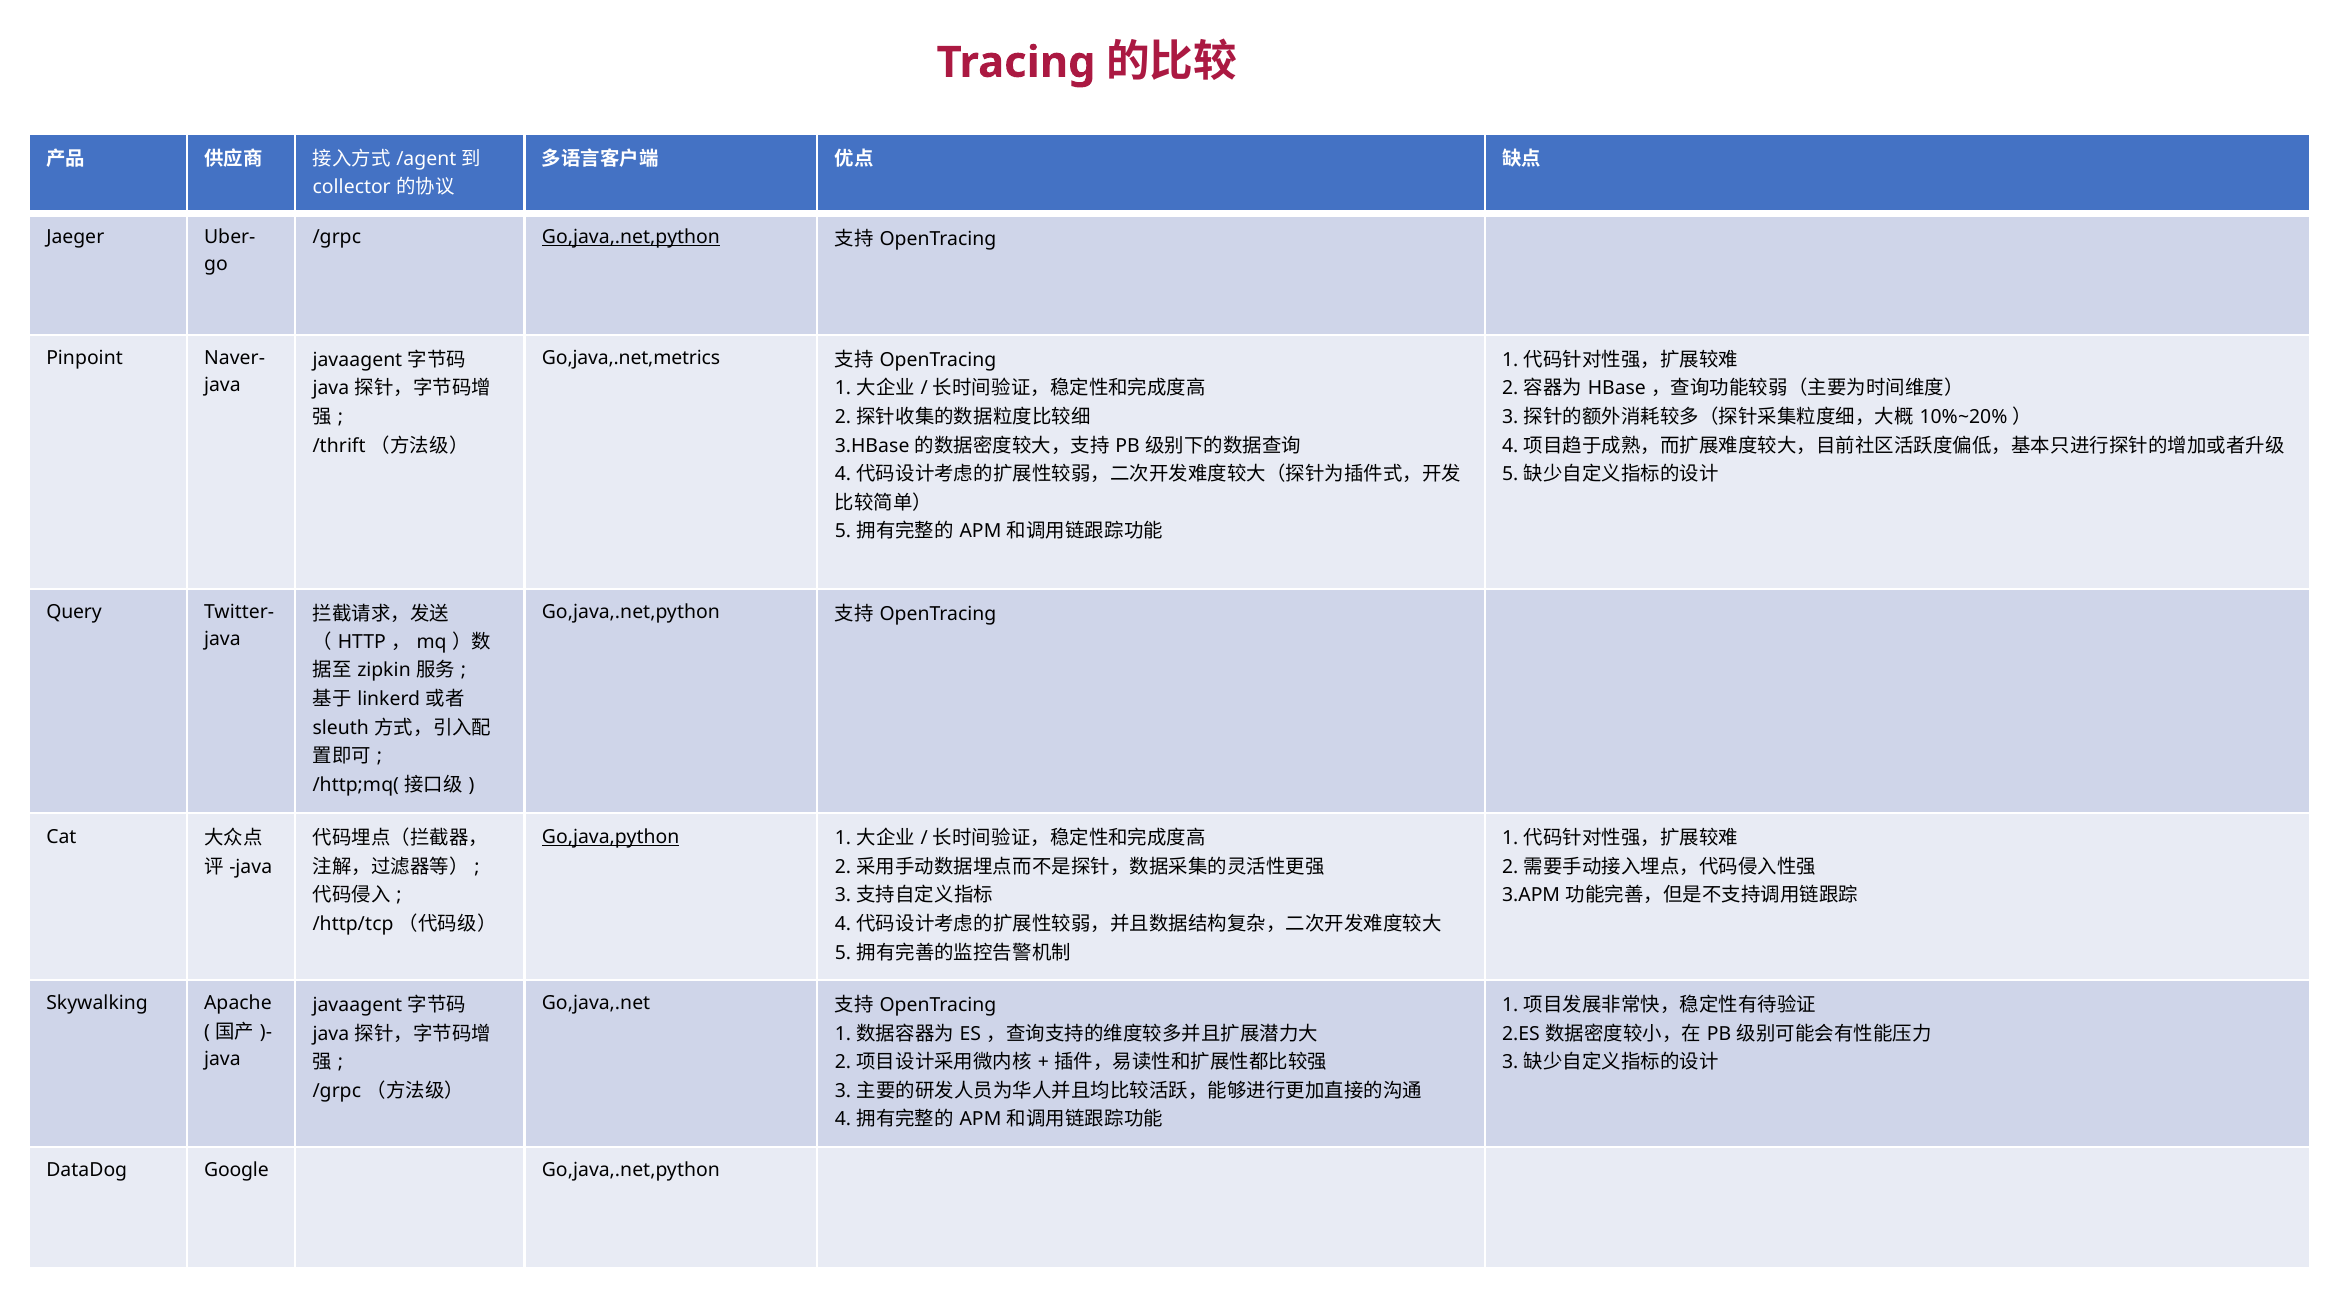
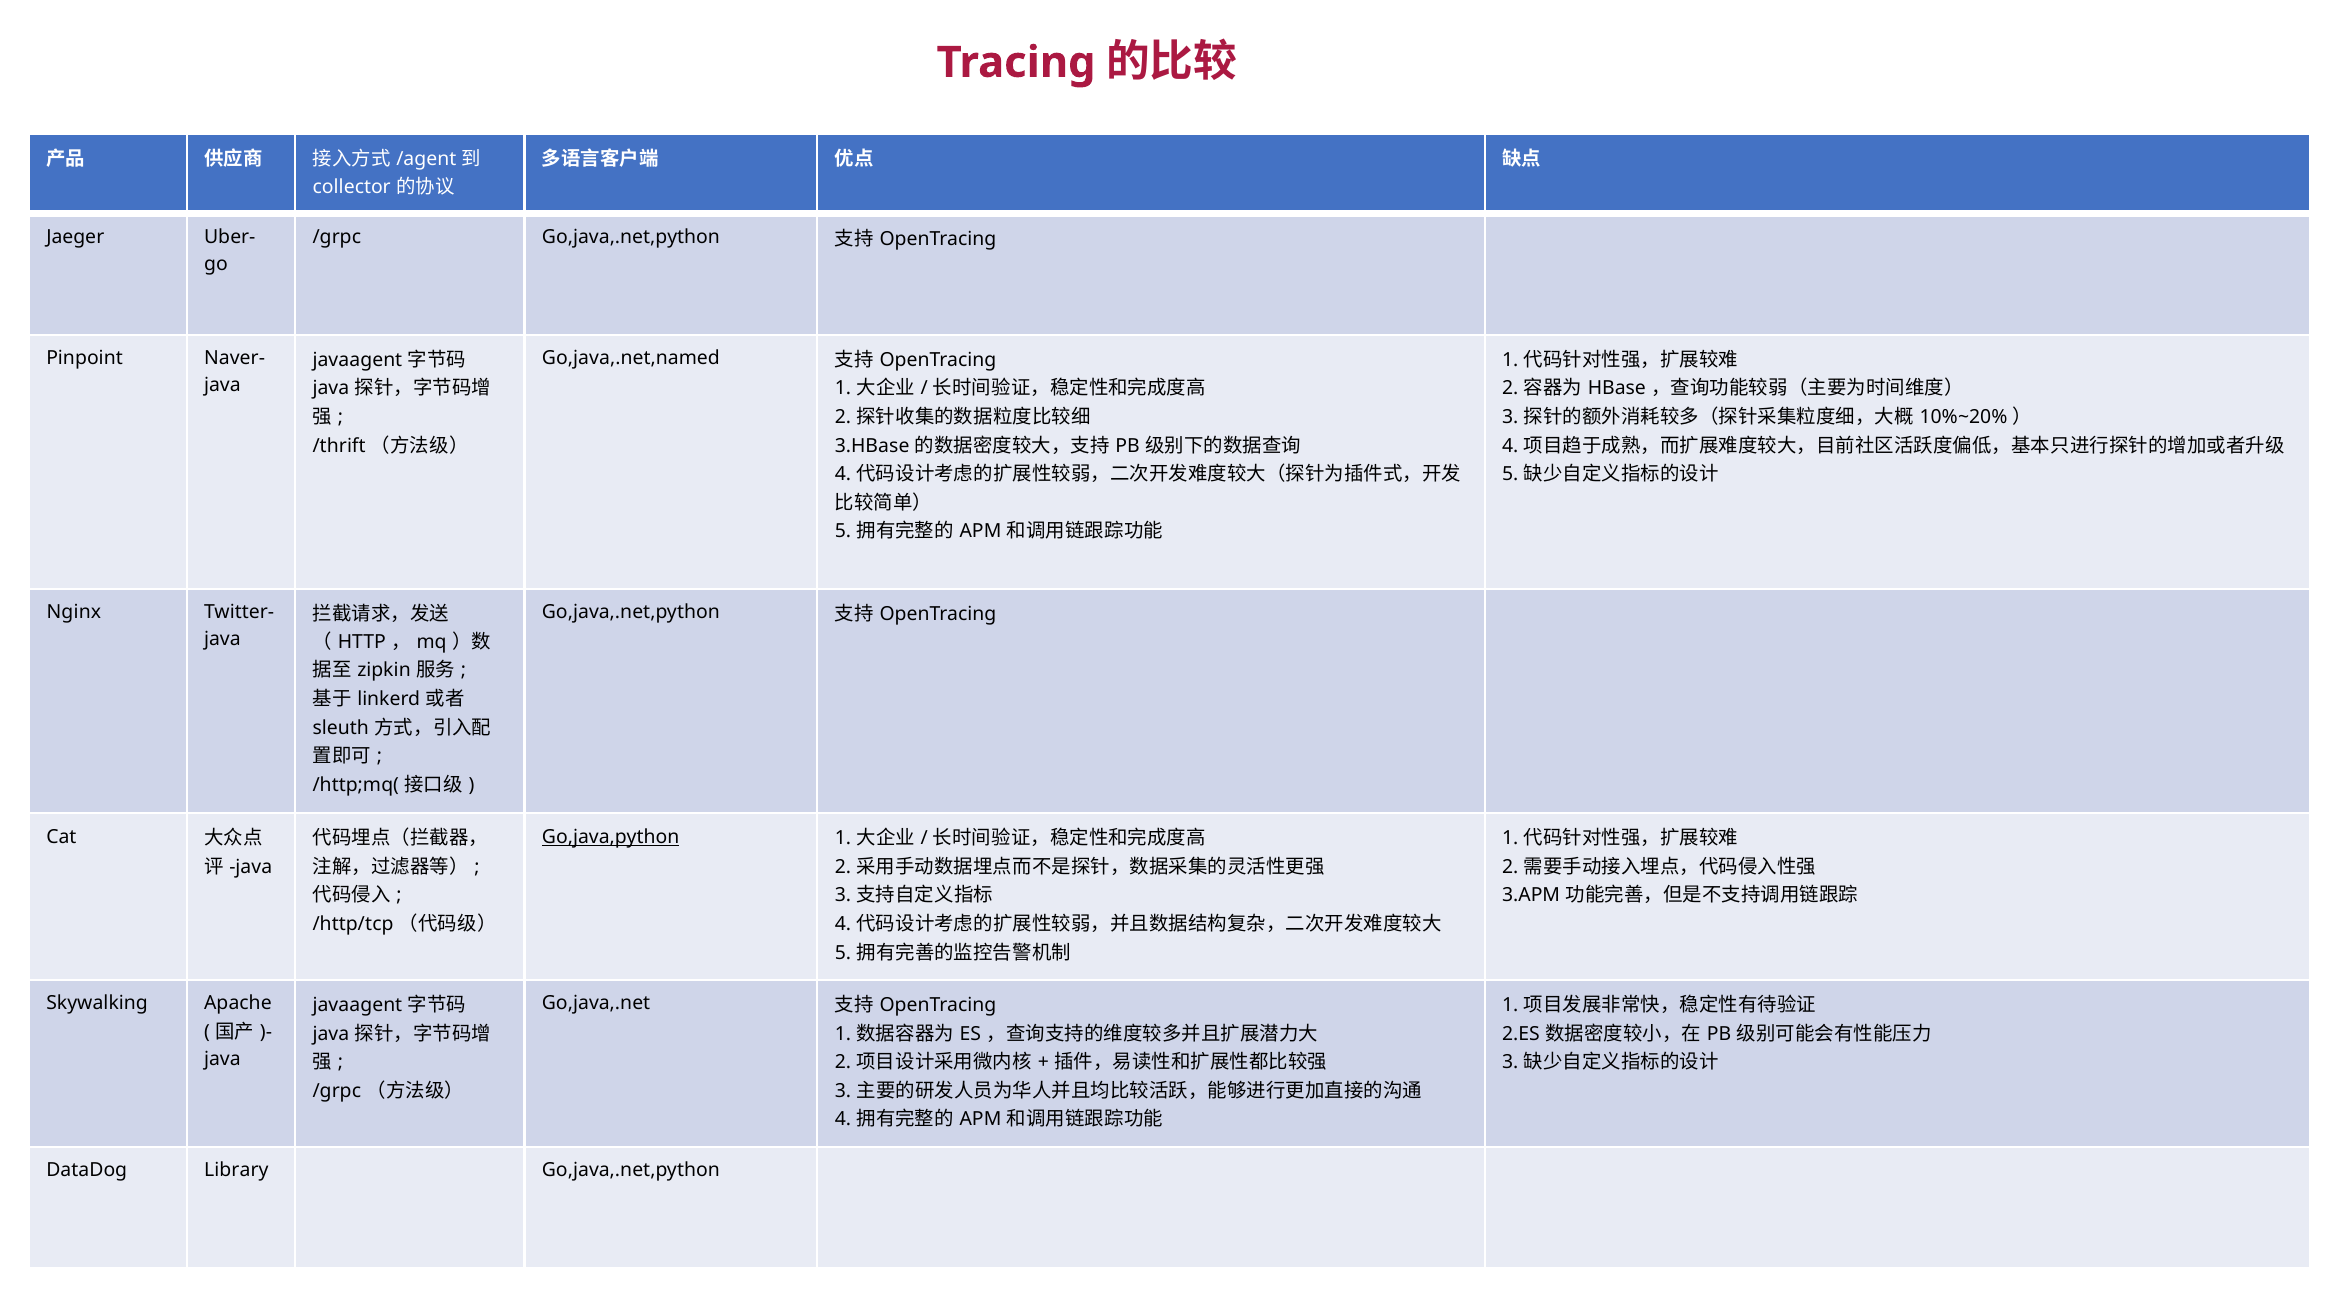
Go,java,.net,python at (631, 237) underline: present -> none
Go,java,.net,metrics: Go,java,.net,metrics -> Go,java,.net,named
Query: Query -> Nginx
Google: Google -> Library
